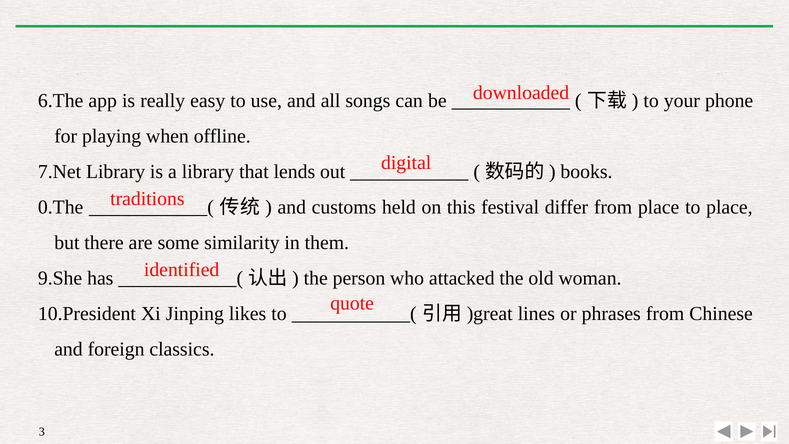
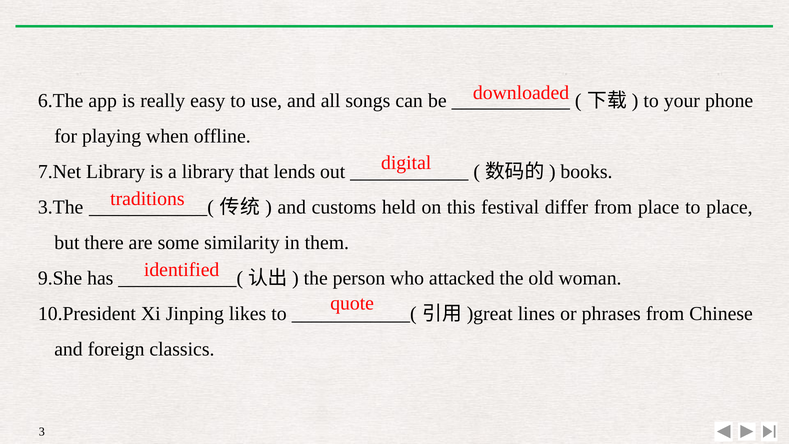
0.The: 0.The -> 3.The
